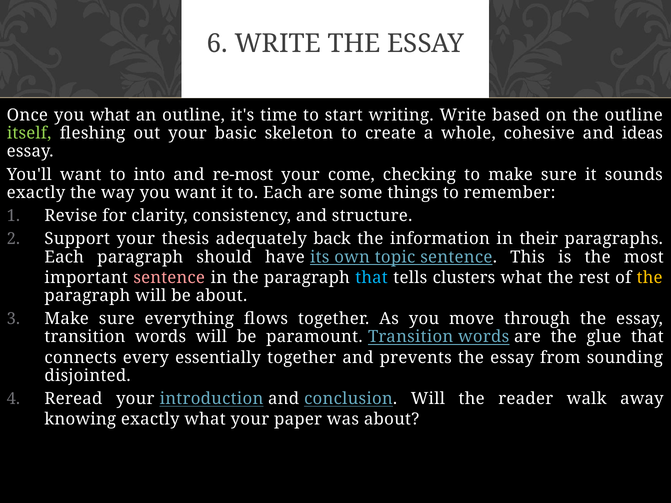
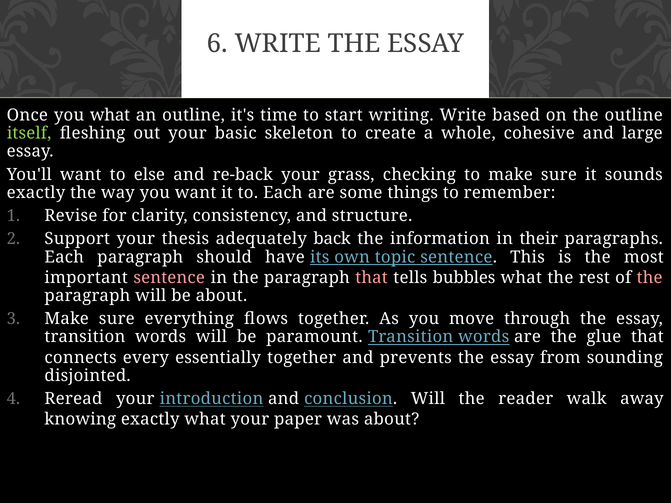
ideas: ideas -> large
into: into -> else
re-most: re-most -> re-back
come: come -> grass
that at (372, 278) colour: light blue -> pink
clusters: clusters -> bubbles
the at (650, 278) colour: yellow -> pink
